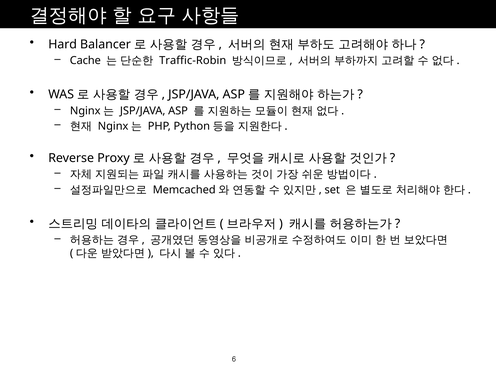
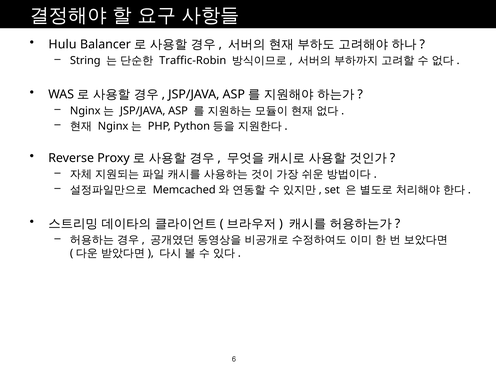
Hard: Hard -> Hulu
Cache: Cache -> String
